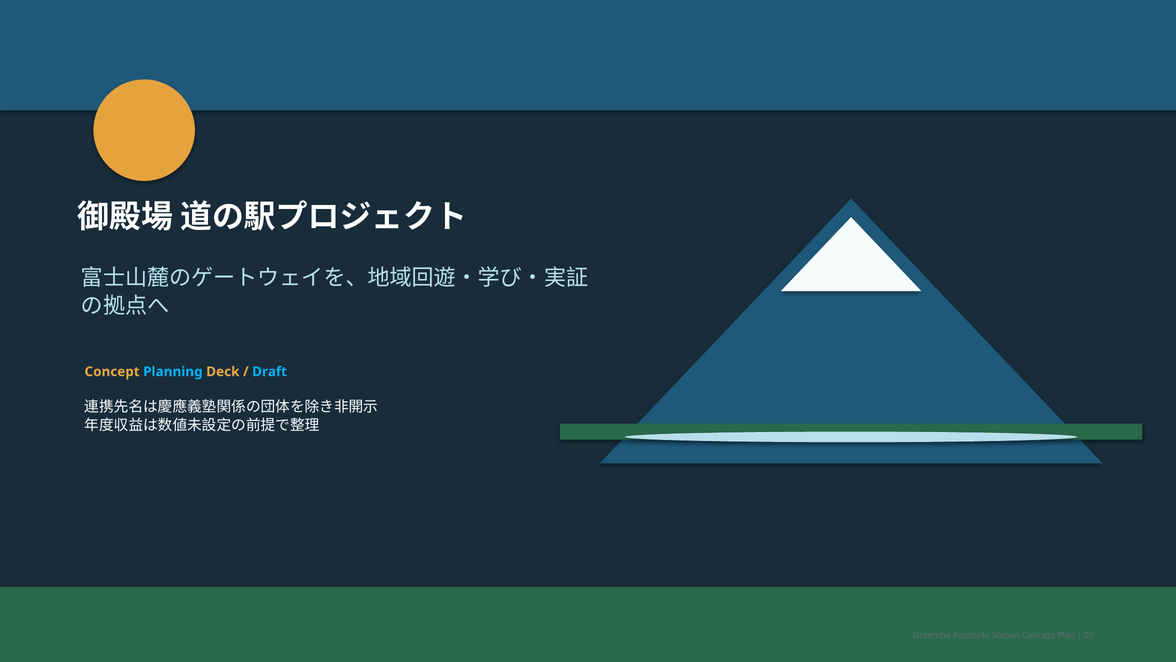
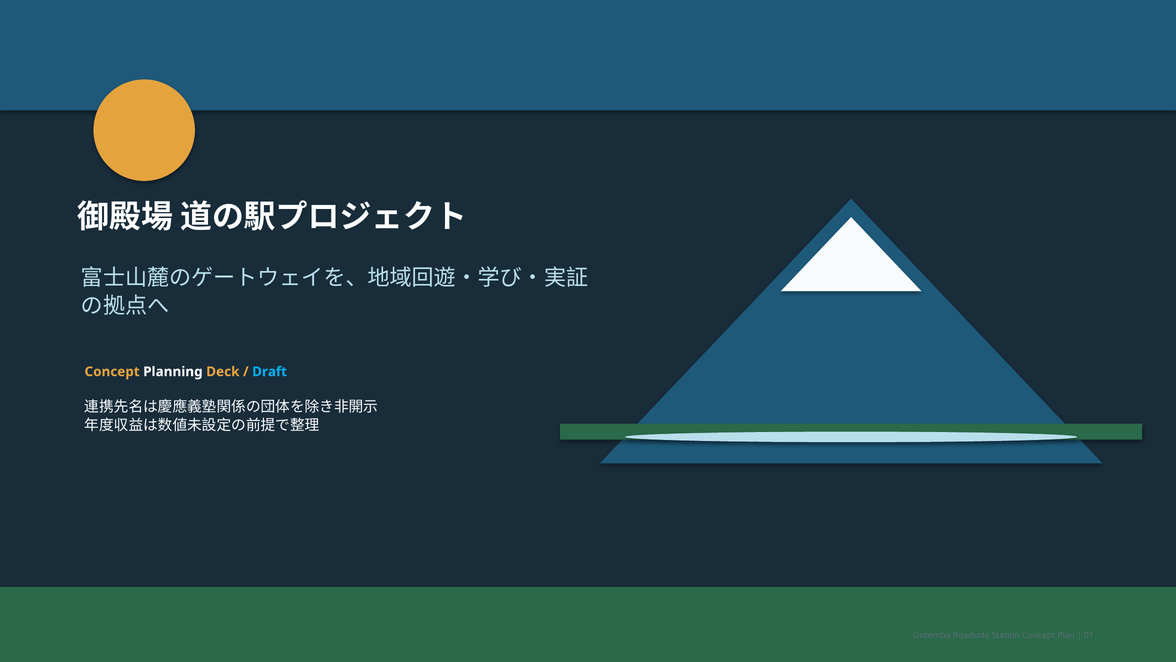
Planning colour: light blue -> white
